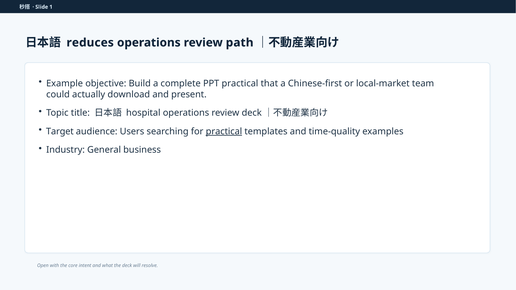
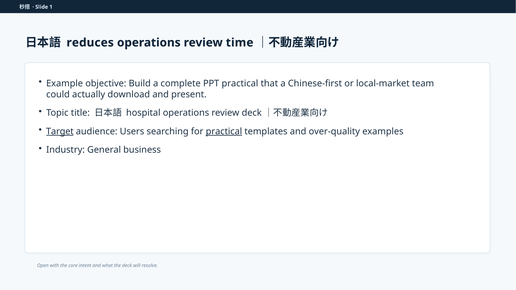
path: path -> time
Target underline: none -> present
time-quality: time-quality -> over-quality
